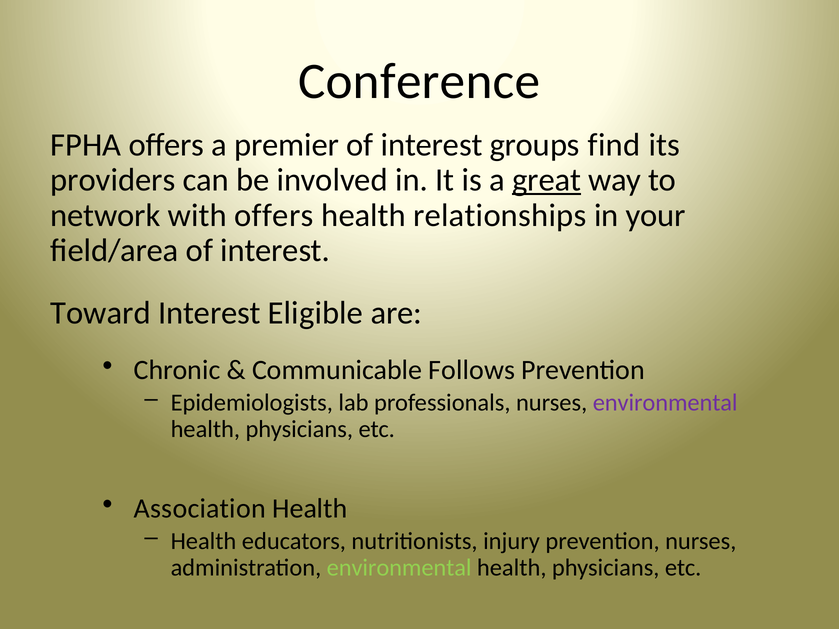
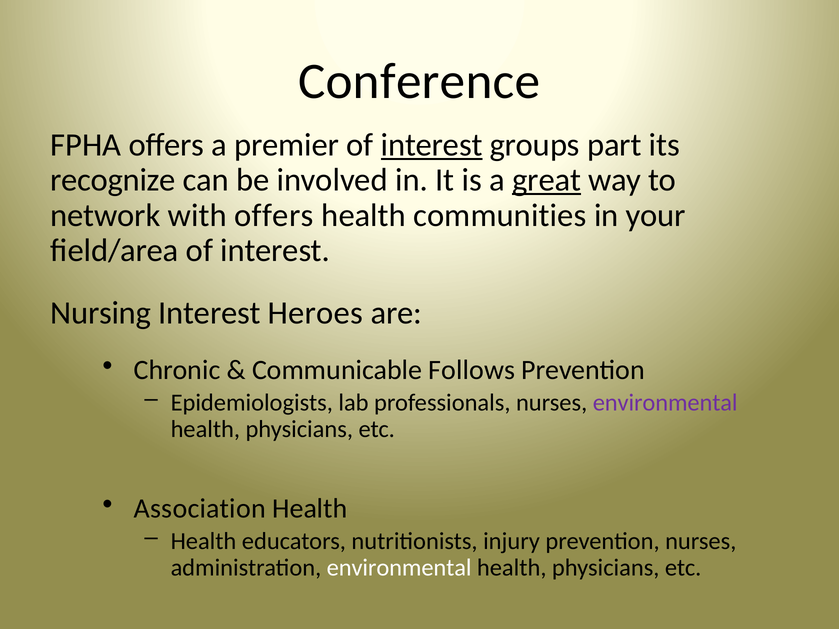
interest at (432, 145) underline: none -> present
find: find -> part
providers: providers -> recognize
relationships: relationships -> communities
Toward: Toward -> Nursing
Eligible: Eligible -> Heroes
environmental at (399, 568) colour: light green -> white
